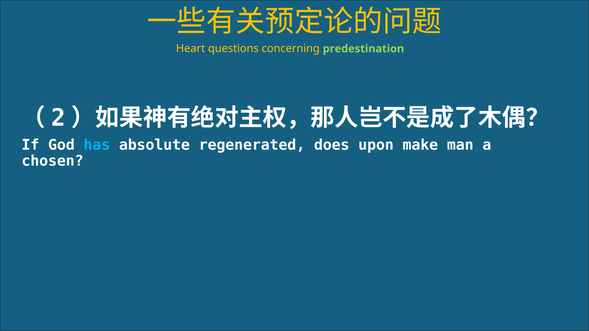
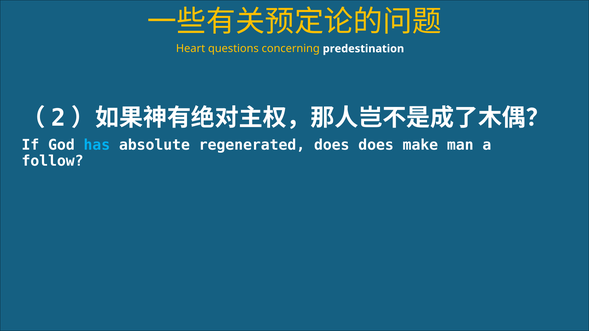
predestination colour: light green -> white
does upon: upon -> does
chosen: chosen -> follow
